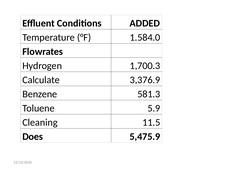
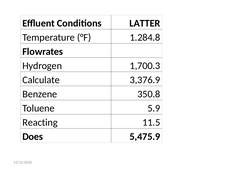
ADDED: ADDED -> LATTER
1.584.0: 1.584.0 -> 1.284.8
581.3: 581.3 -> 350.8
Cleaning: Cleaning -> Reacting
